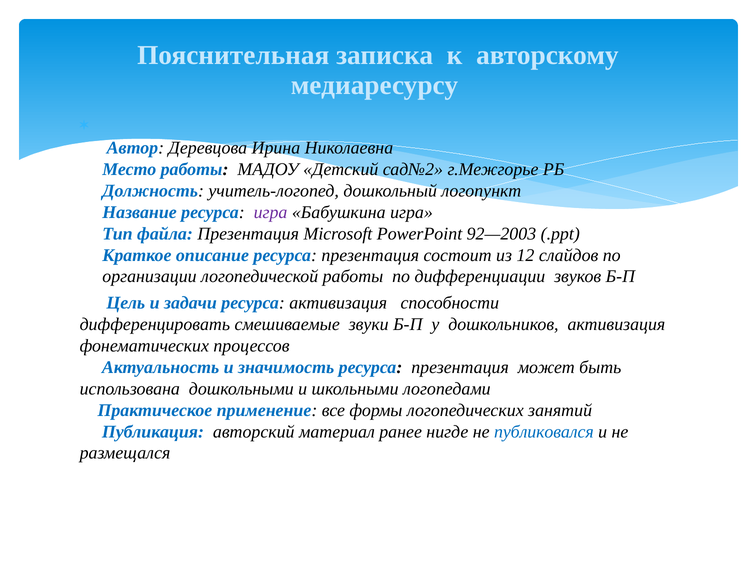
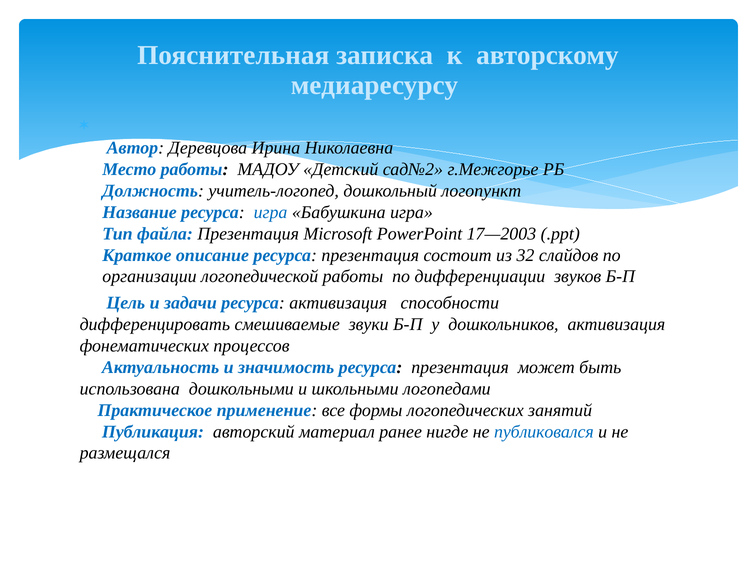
игра at (271, 212) colour: purple -> blue
92—2003: 92—2003 -> 17—2003
12: 12 -> 32
